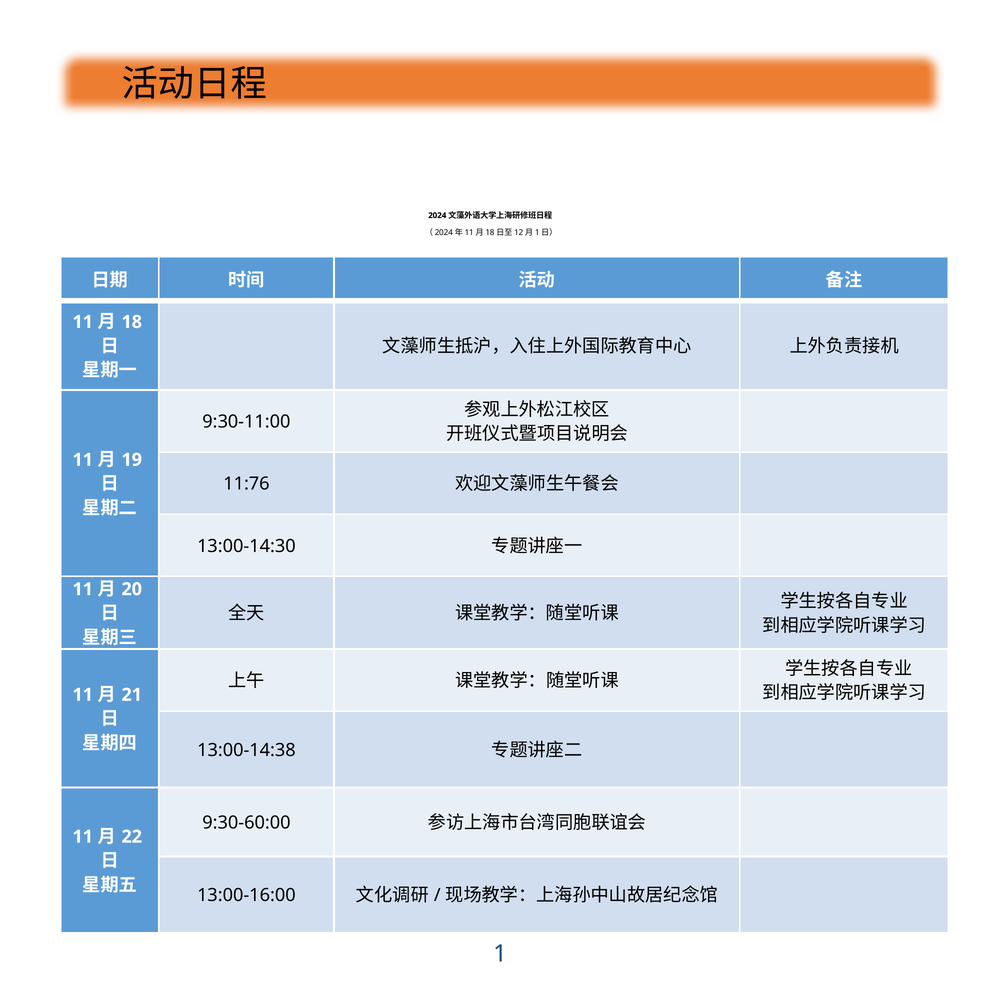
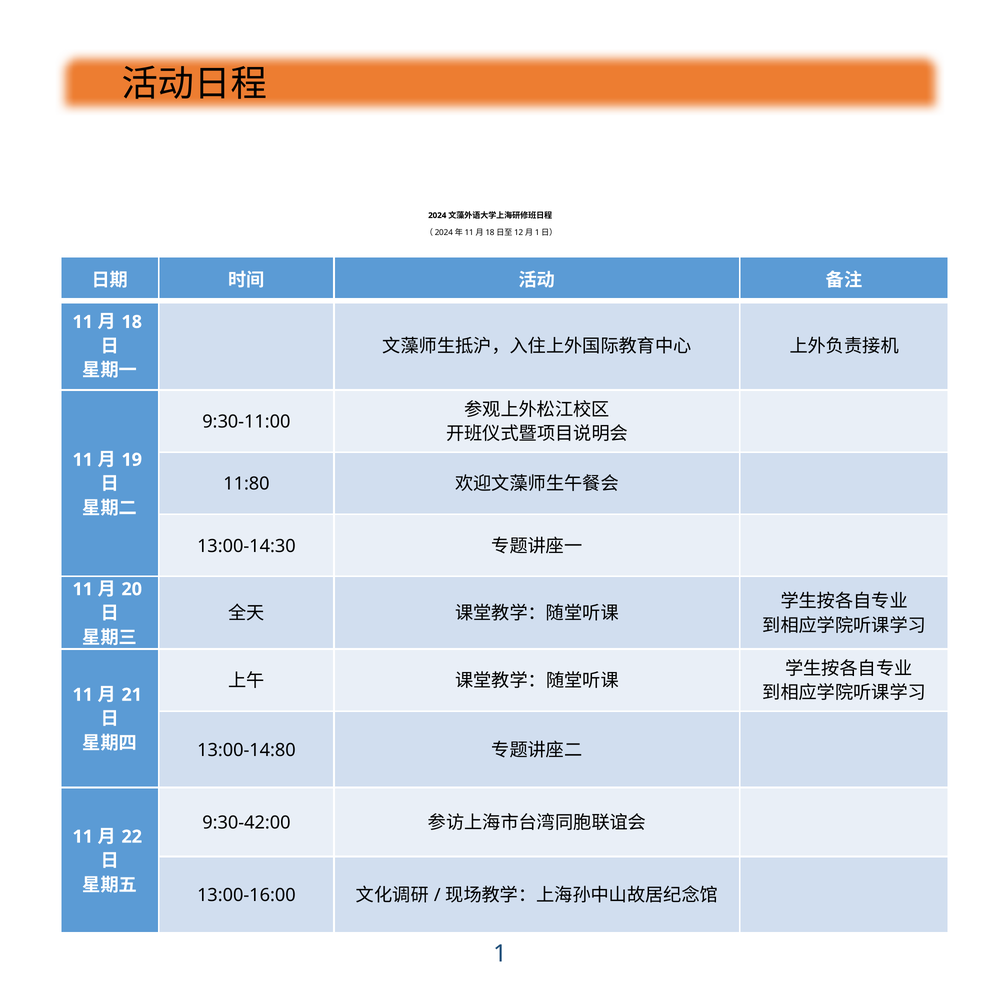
11:76: 11:76 -> 11:80
13:00-14:38: 13:00-14:38 -> 13:00-14:80
9:30-60:00: 9:30-60:00 -> 9:30-42:00
